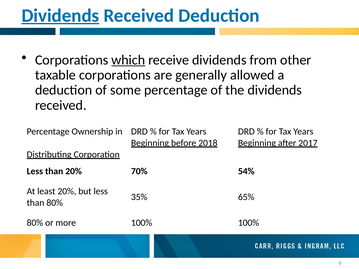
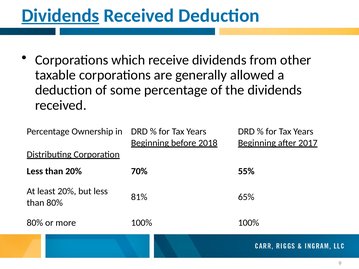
which underline: present -> none
54%: 54% -> 55%
35%: 35% -> 81%
